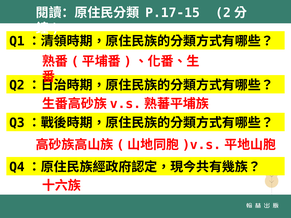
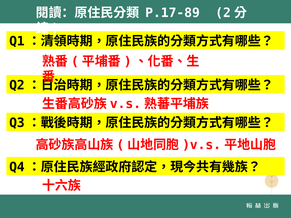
P.17-15: P.17-15 -> P.17-89
